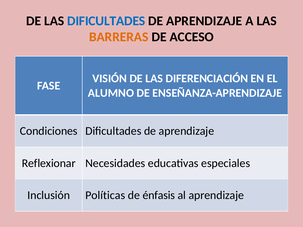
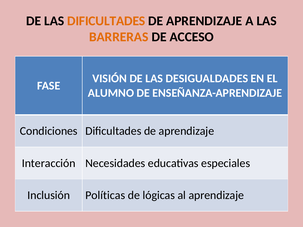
DIFICULTADES at (106, 21) colour: blue -> orange
DIFERENCIACIÓN: DIFERENCIACIÓN -> DESIGUALDADES
Reflexionar: Reflexionar -> Interacción
énfasis: énfasis -> lógicas
